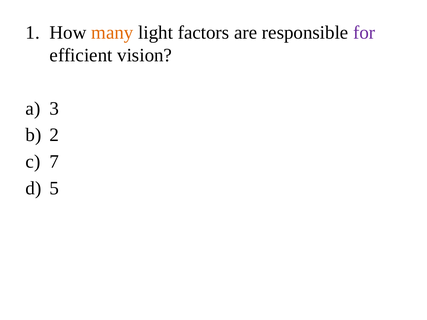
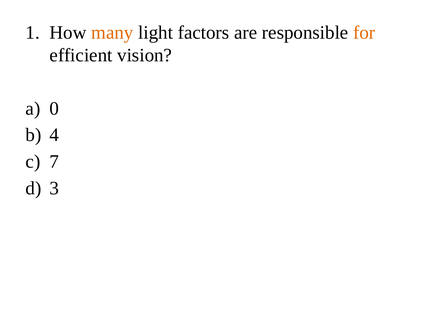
for colour: purple -> orange
3: 3 -> 0
2: 2 -> 4
5: 5 -> 3
